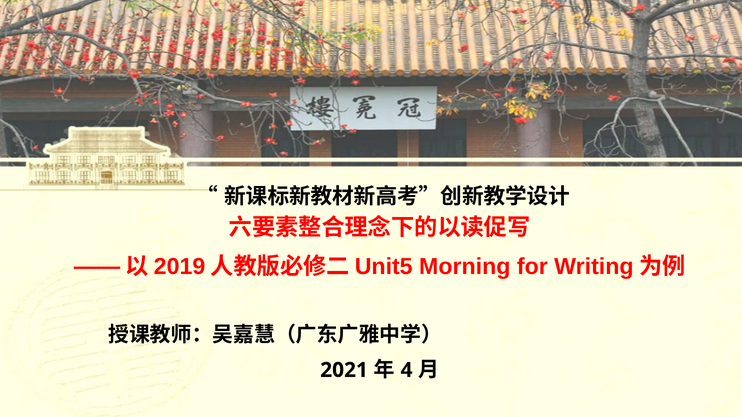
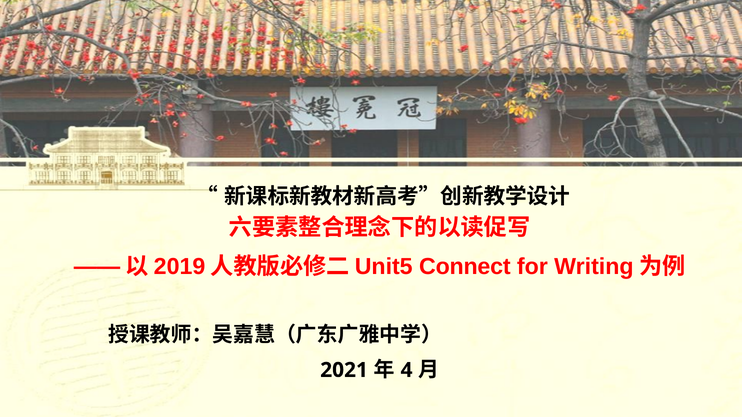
Morning: Morning -> Connect
